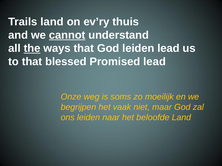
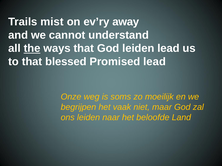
Trails land: land -> mist
thuis: thuis -> away
cannot underline: present -> none
